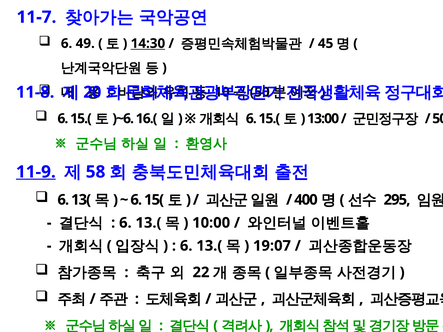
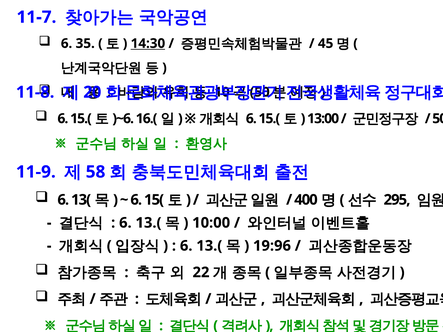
49: 49 -> 35
11-9 underline: present -> none
19:07: 19:07 -> 19:96
